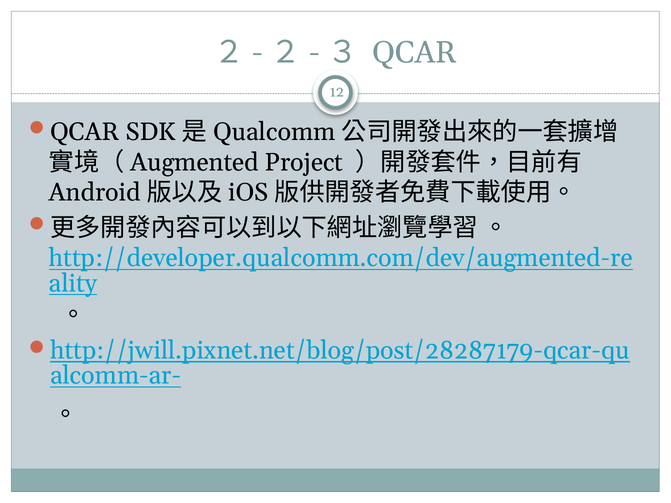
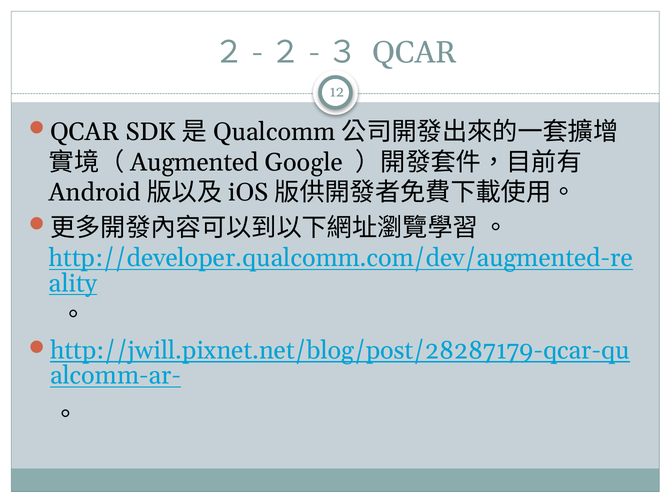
Project: Project -> Google
